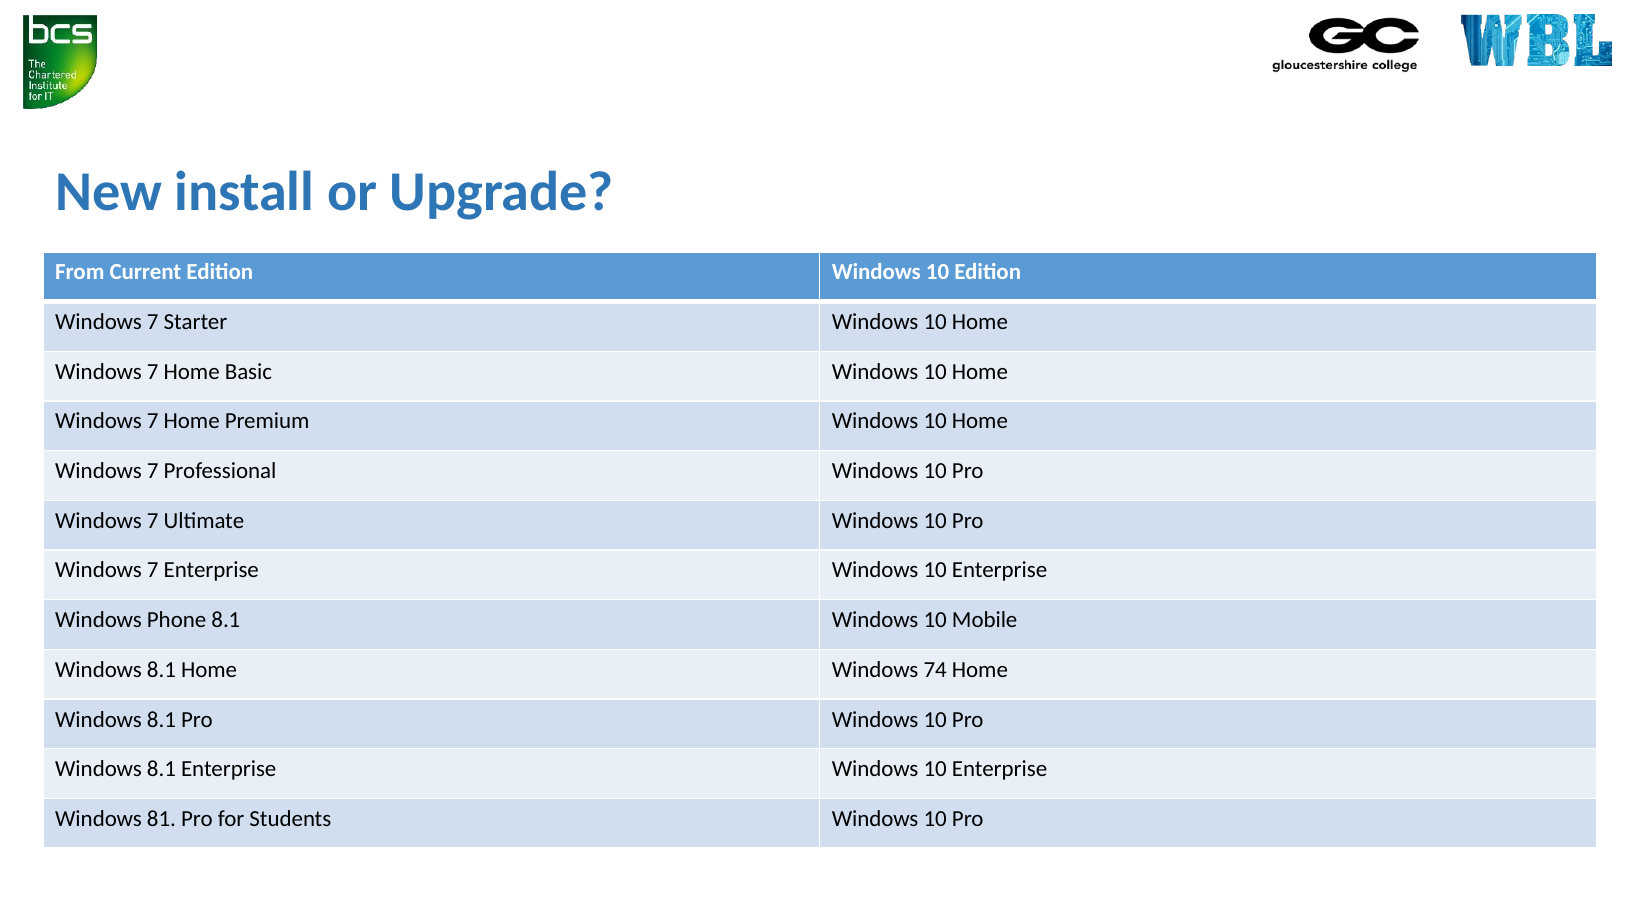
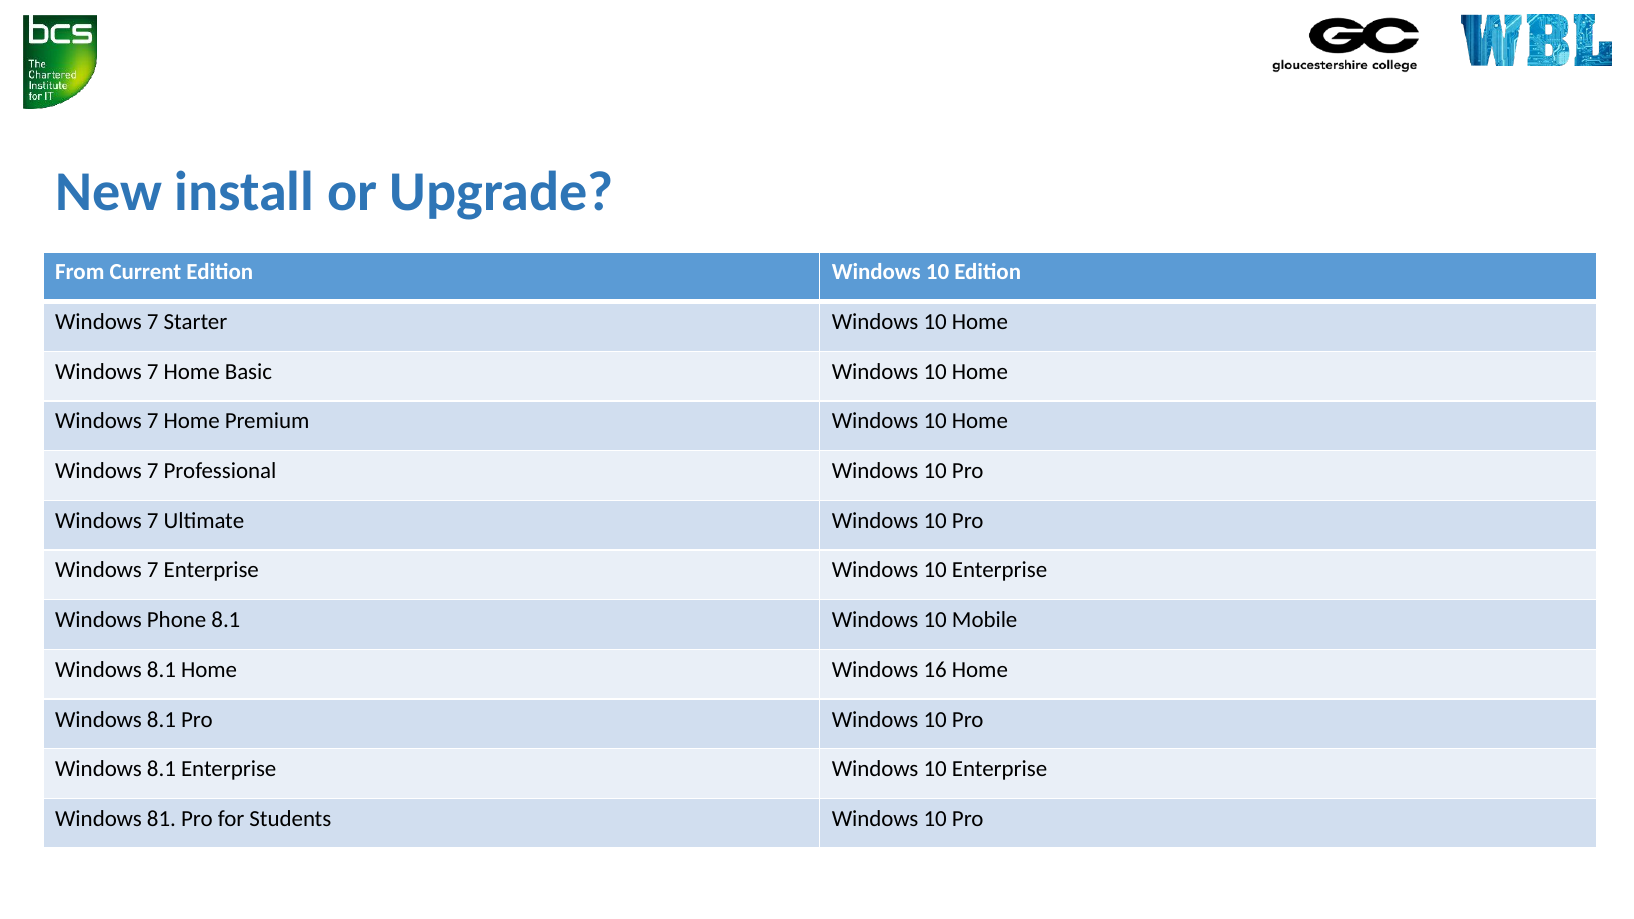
74: 74 -> 16
